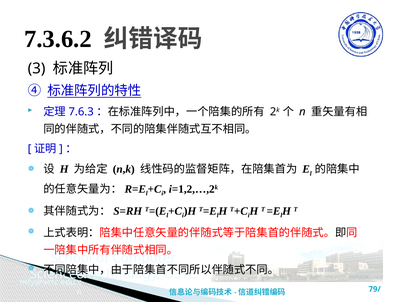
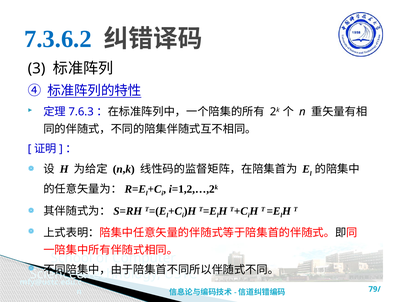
7.3.6.2 colour: black -> blue
